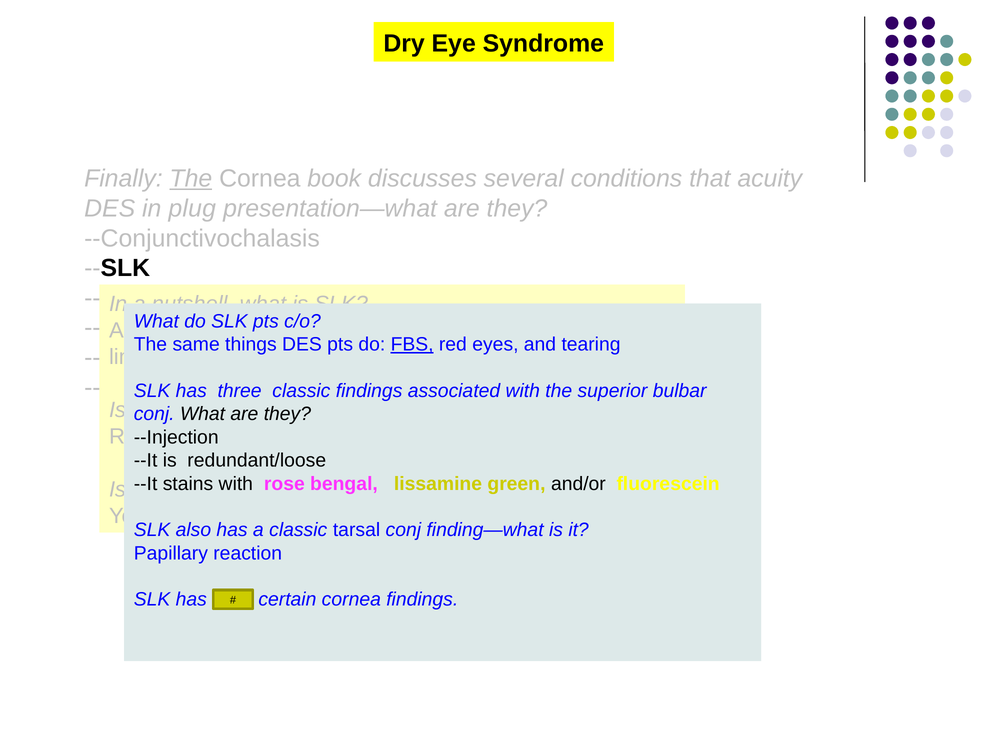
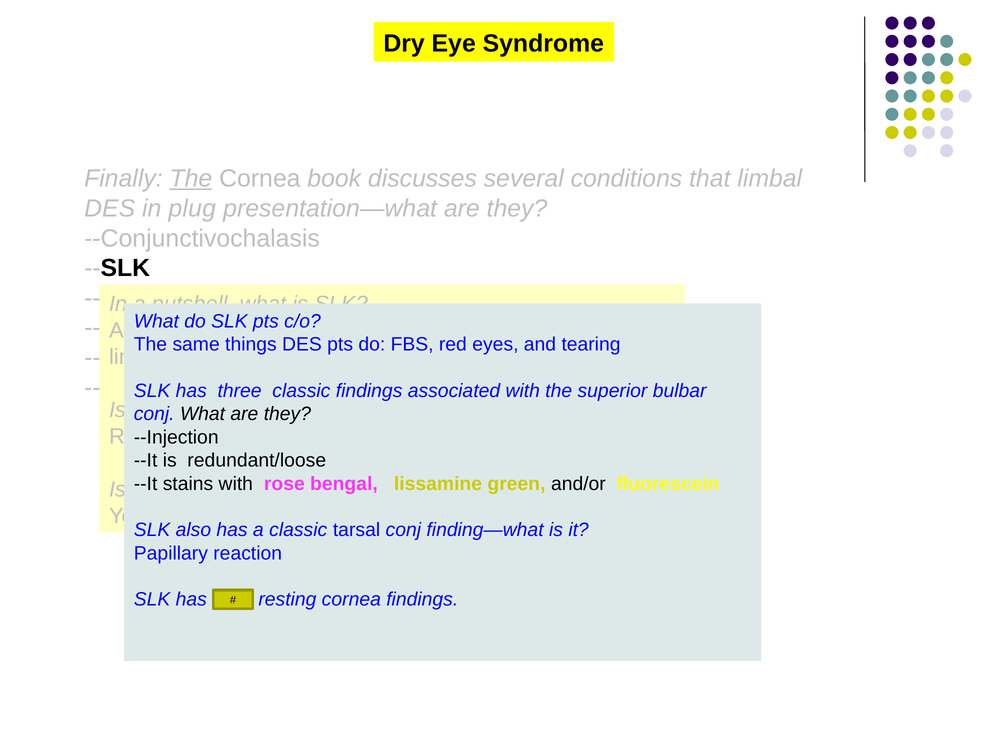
that acuity: acuity -> limbal
FBS underline: present -> none
certain: certain -> resting
